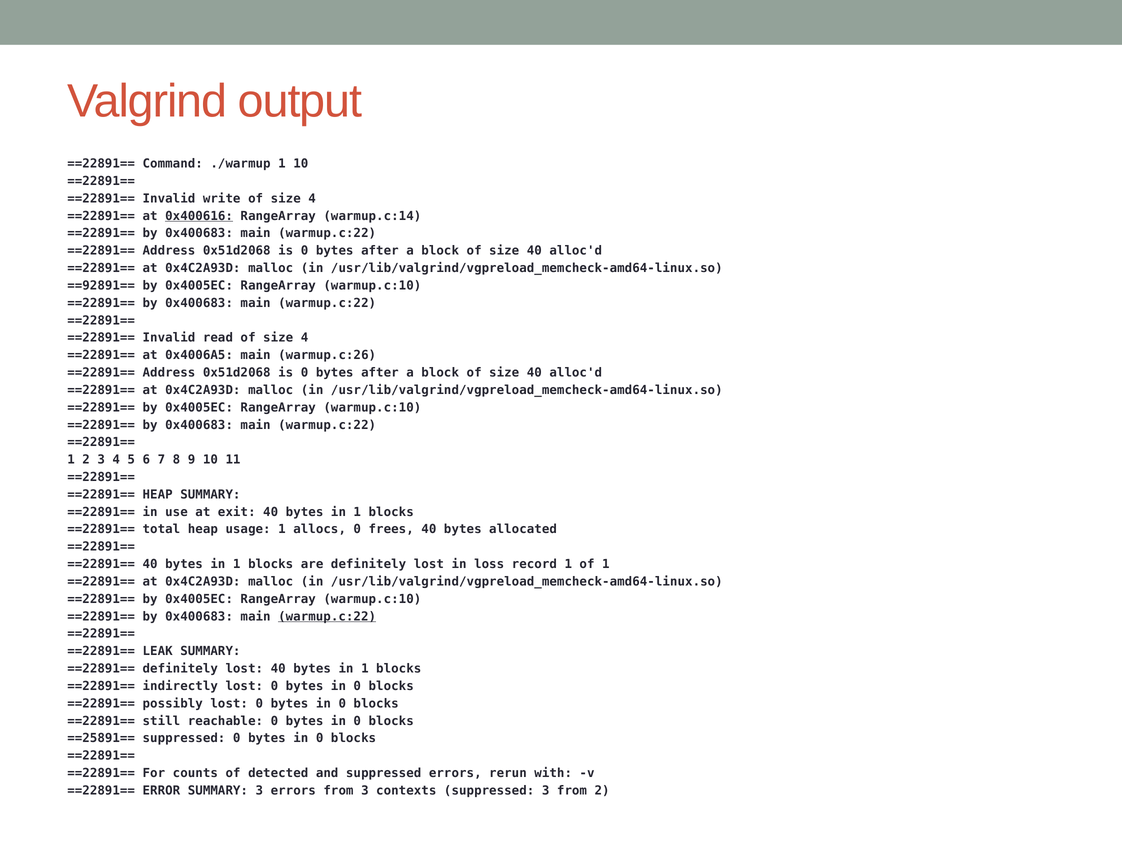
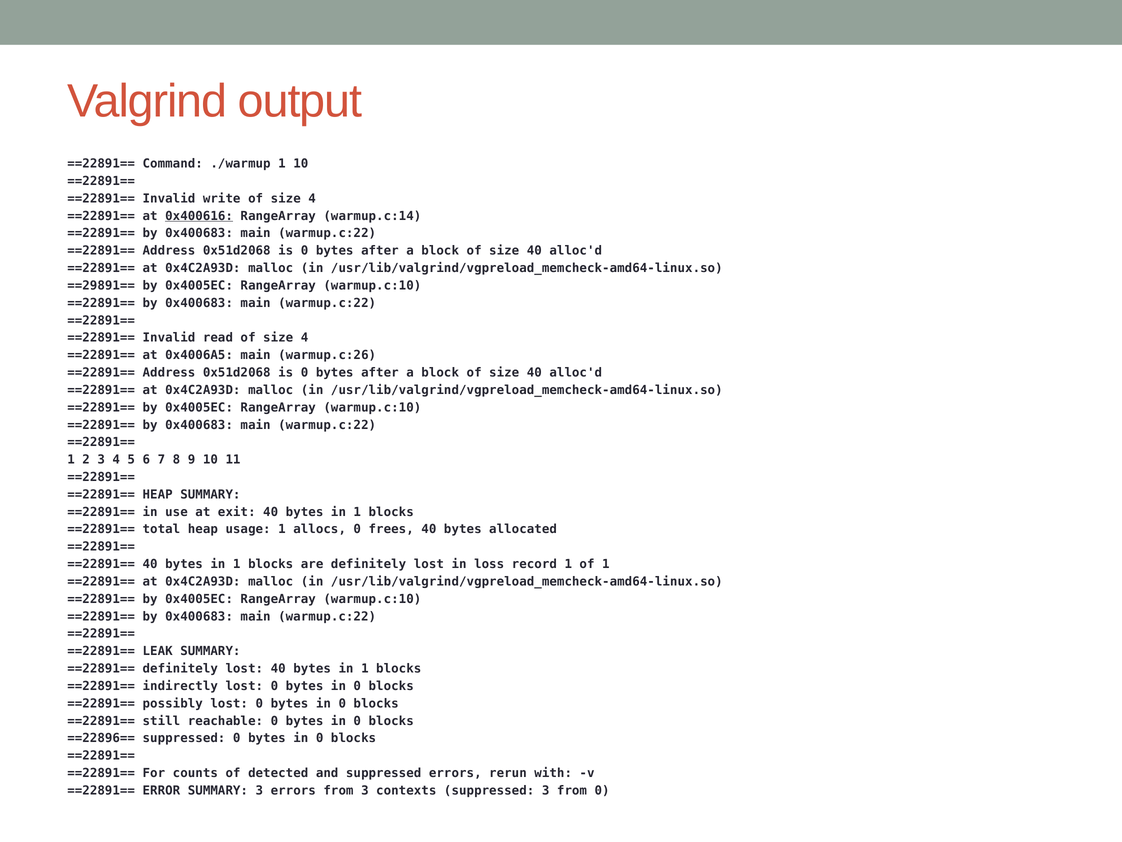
==92891==: ==92891== -> ==29891==
warmup.c:22 at (327, 616) underline: present -> none
==25891==: ==25891== -> ==22896==
from 2: 2 -> 0
